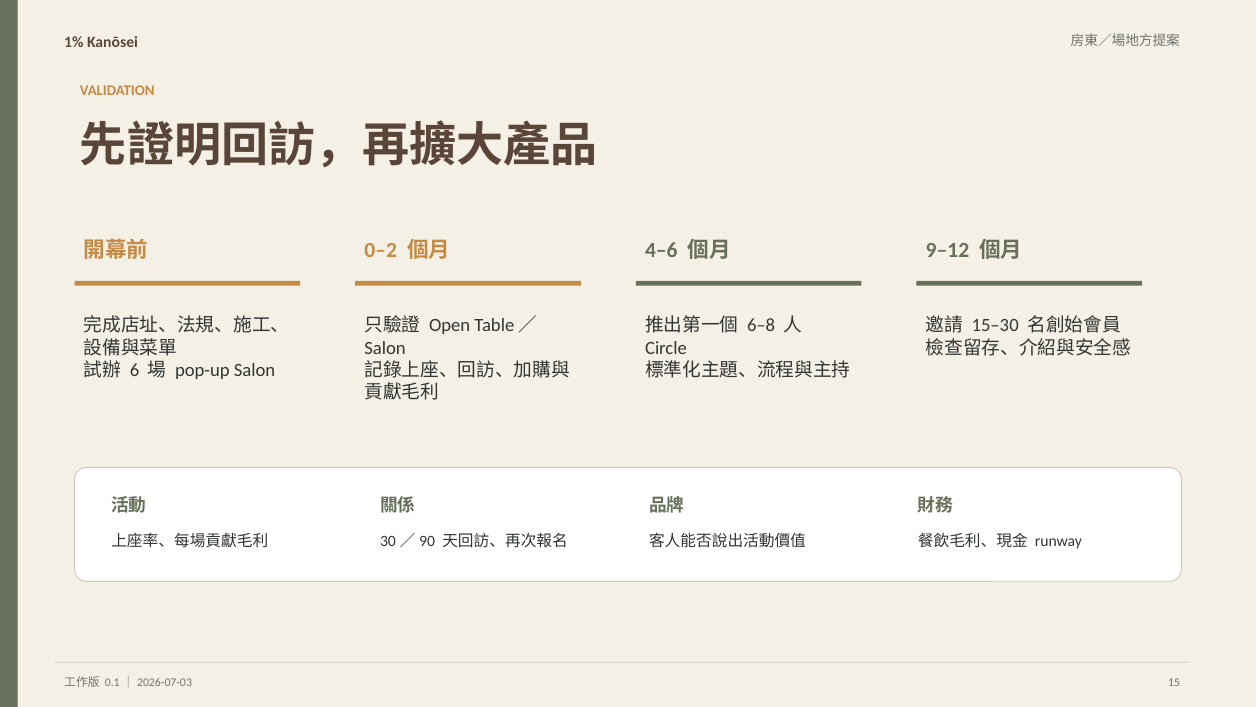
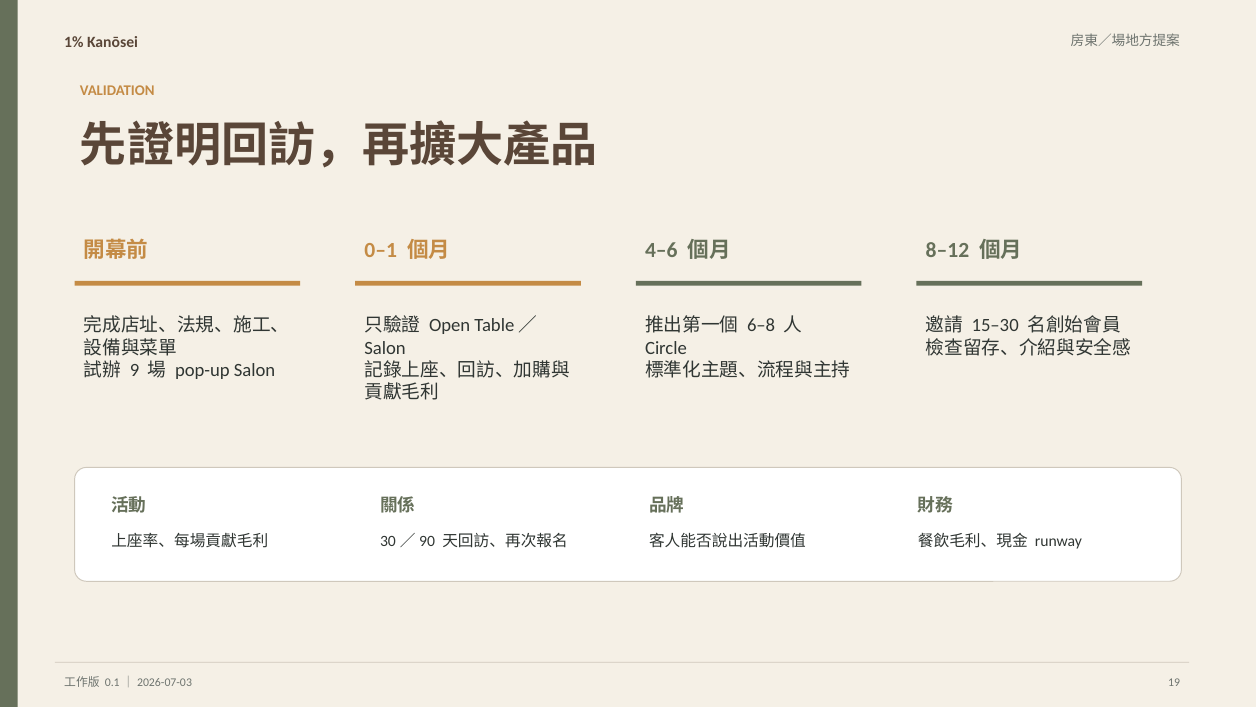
0–2: 0–2 -> 0–1
9–12: 9–12 -> 8–12
6: 6 -> 9
15: 15 -> 19
